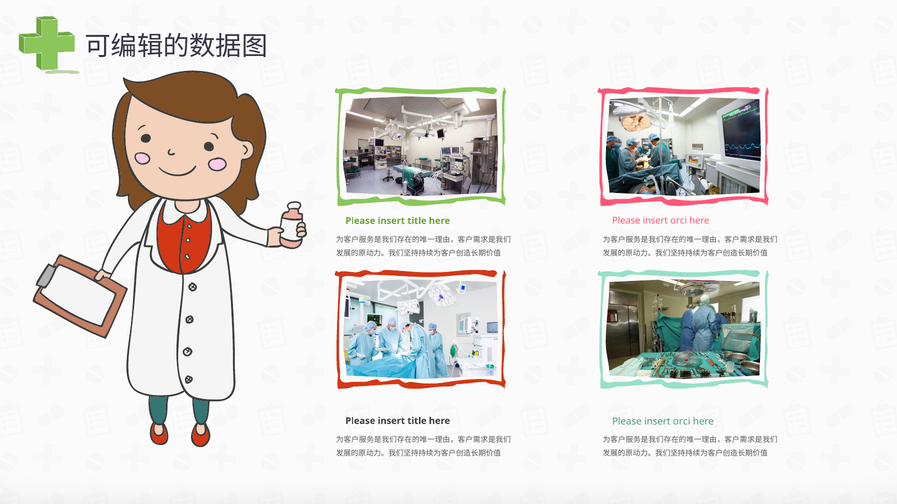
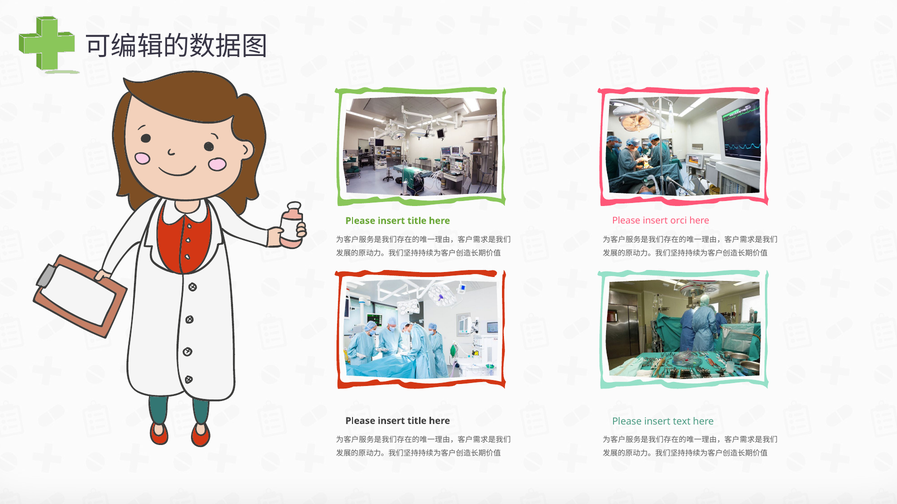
orci at (682, 422): orci -> text
